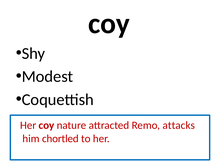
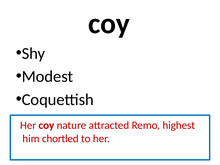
attacks: attacks -> highest
